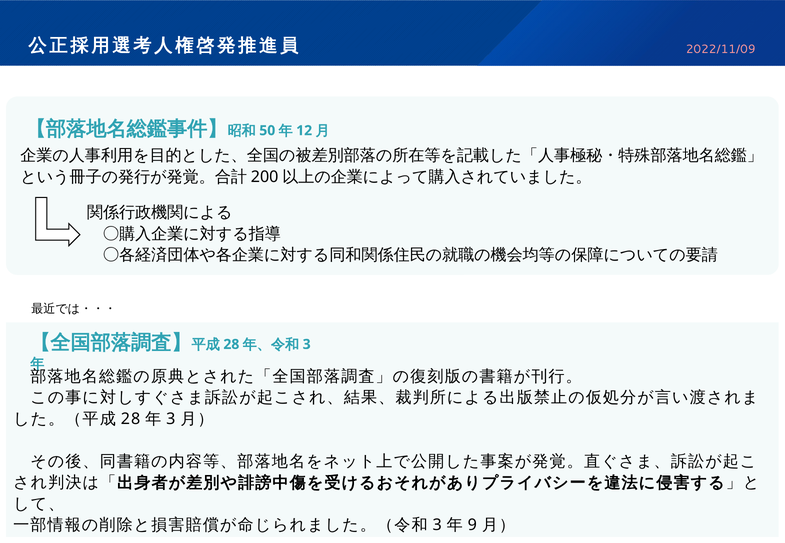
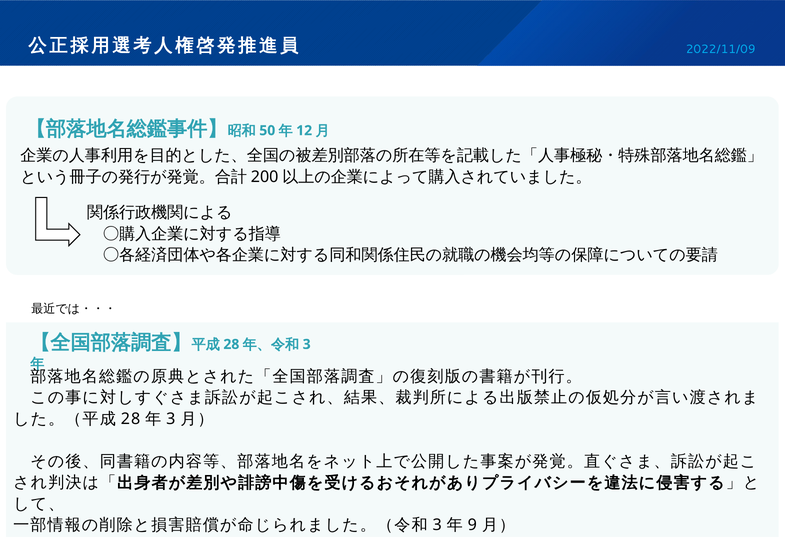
2022/11/09 colour: pink -> light blue
